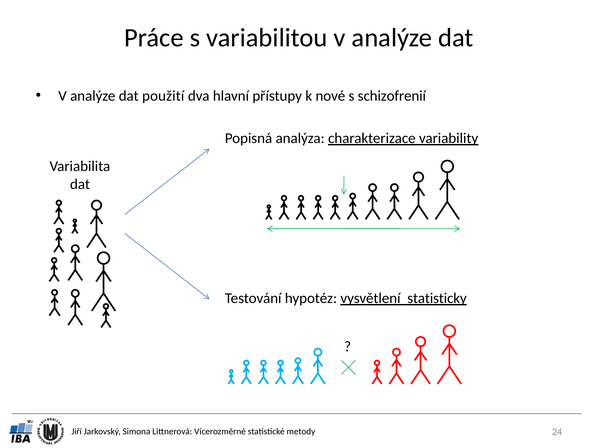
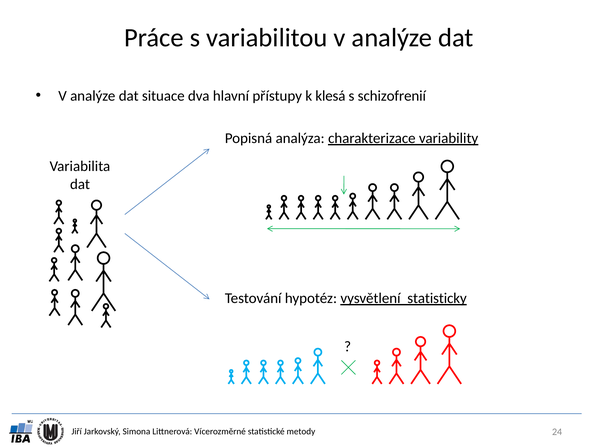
použití: použití -> situace
nové: nové -> klesá
